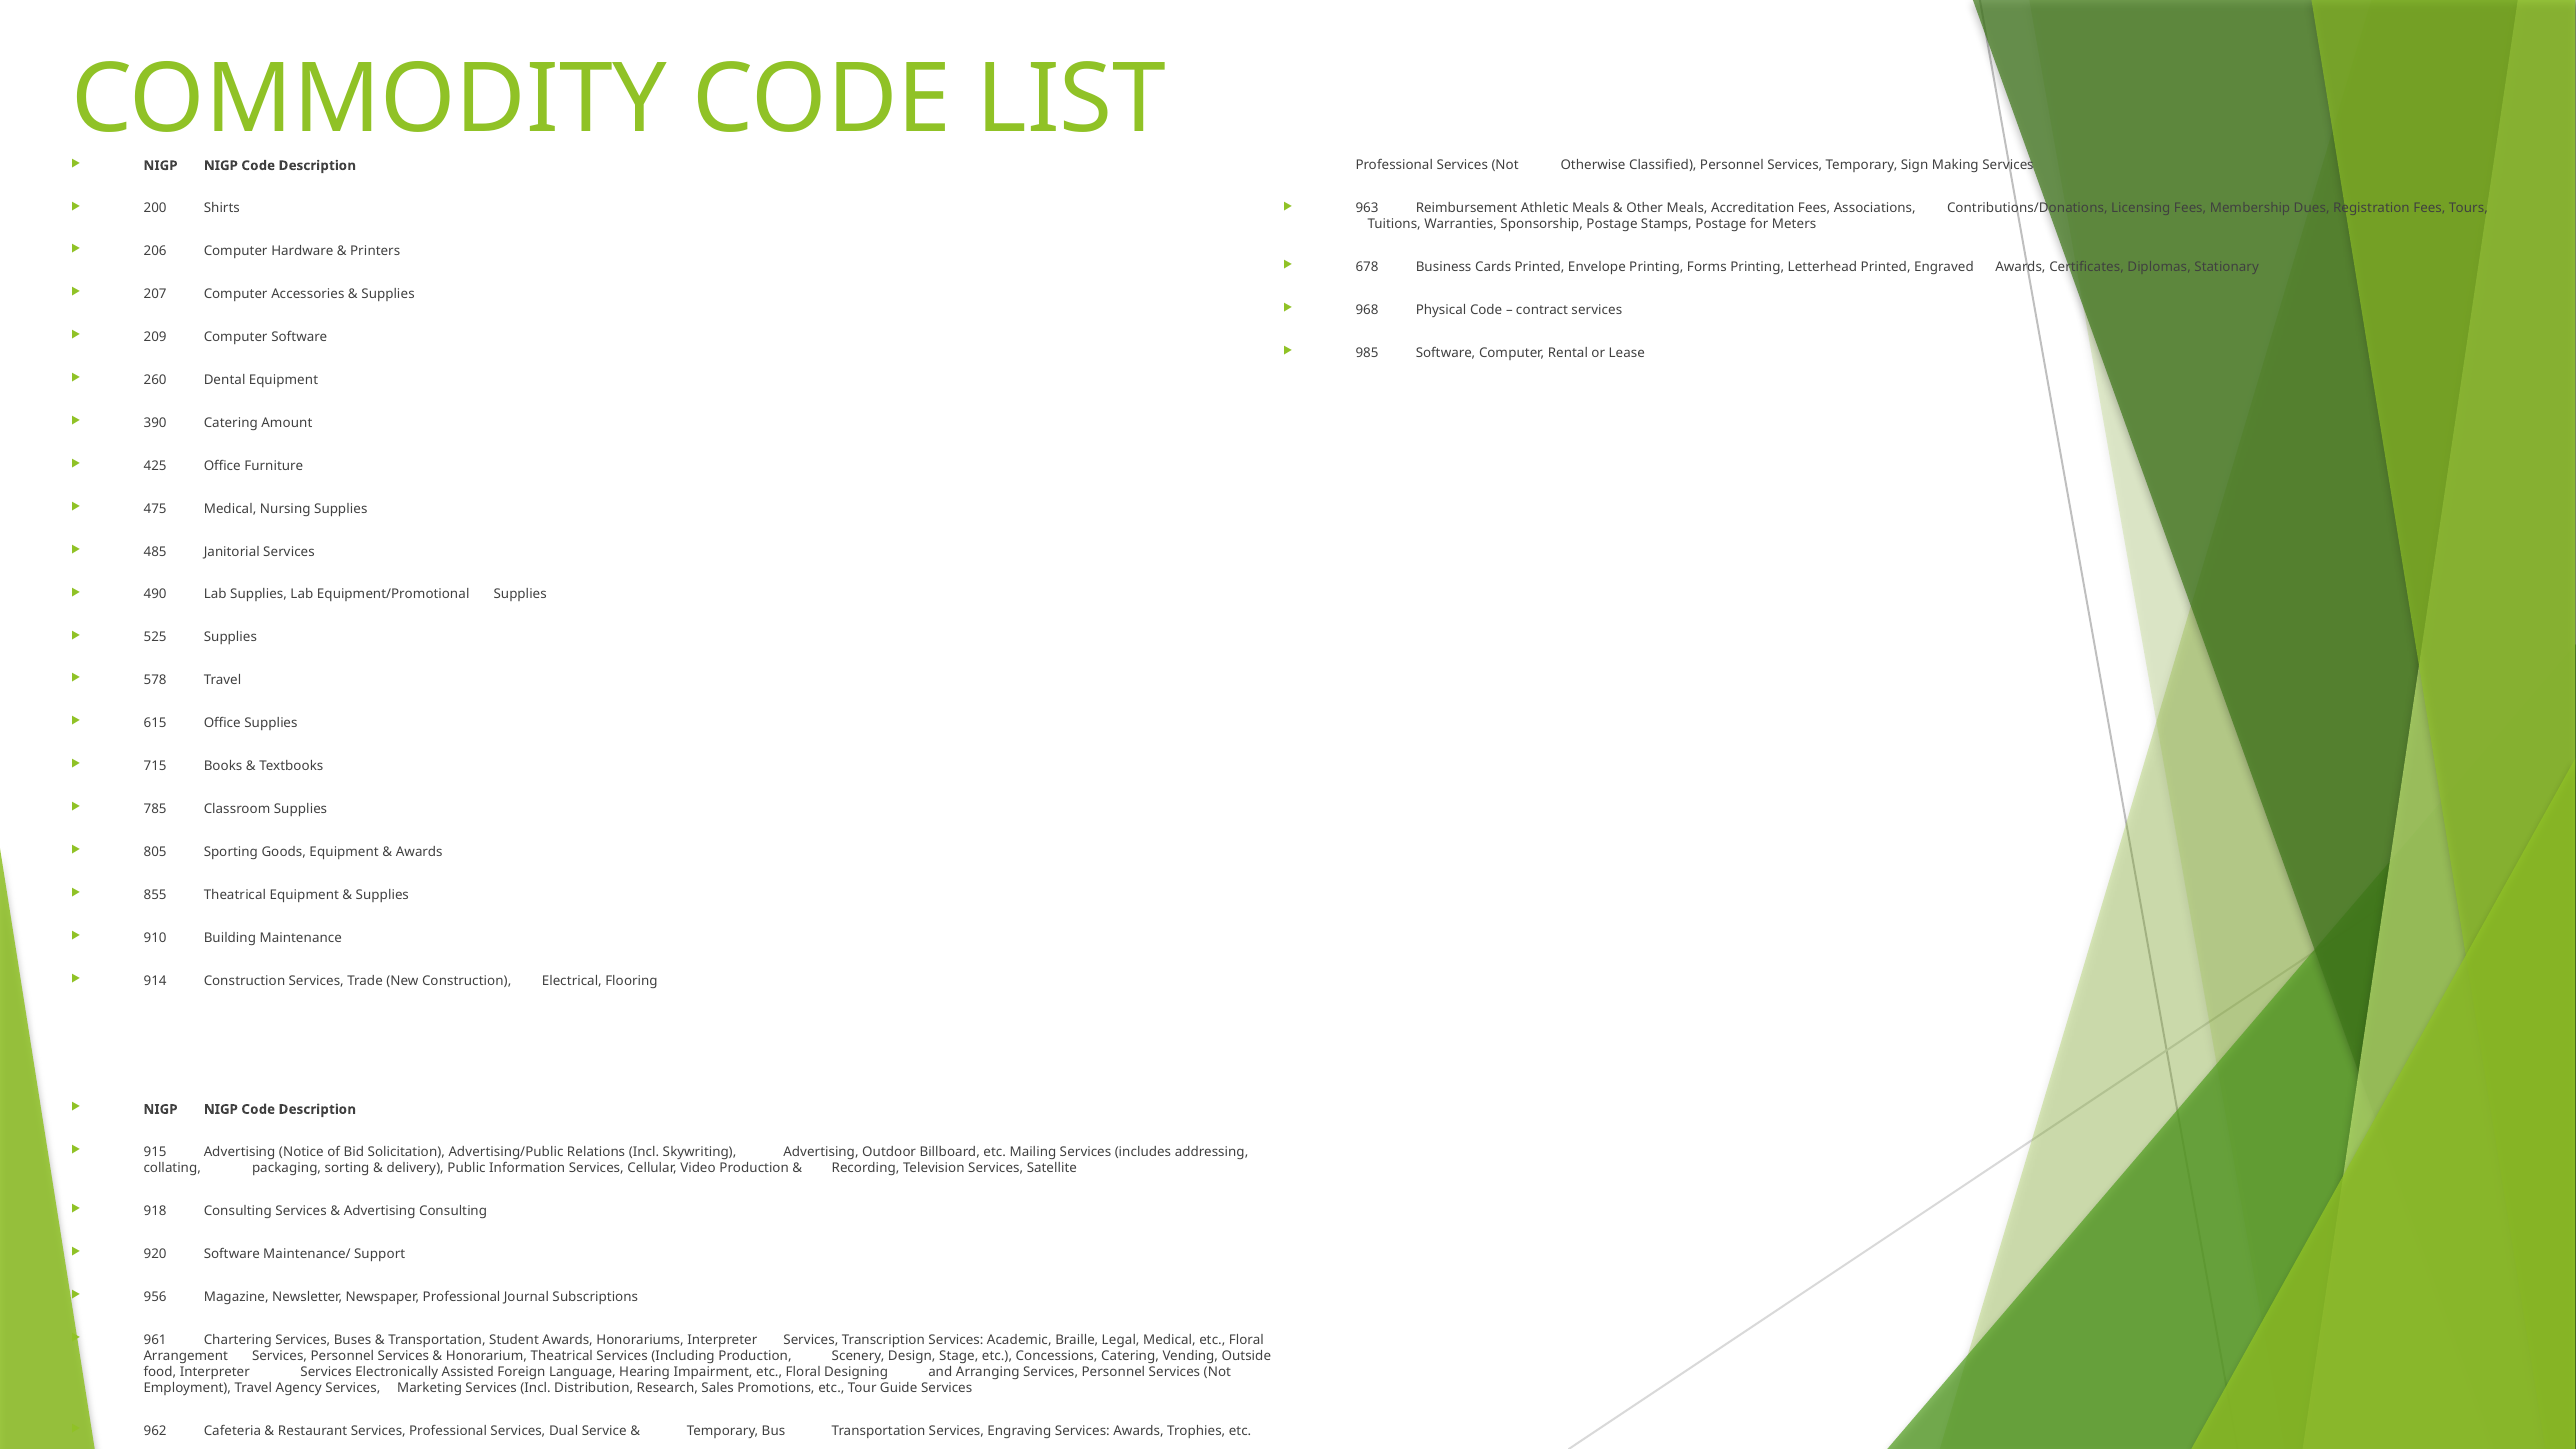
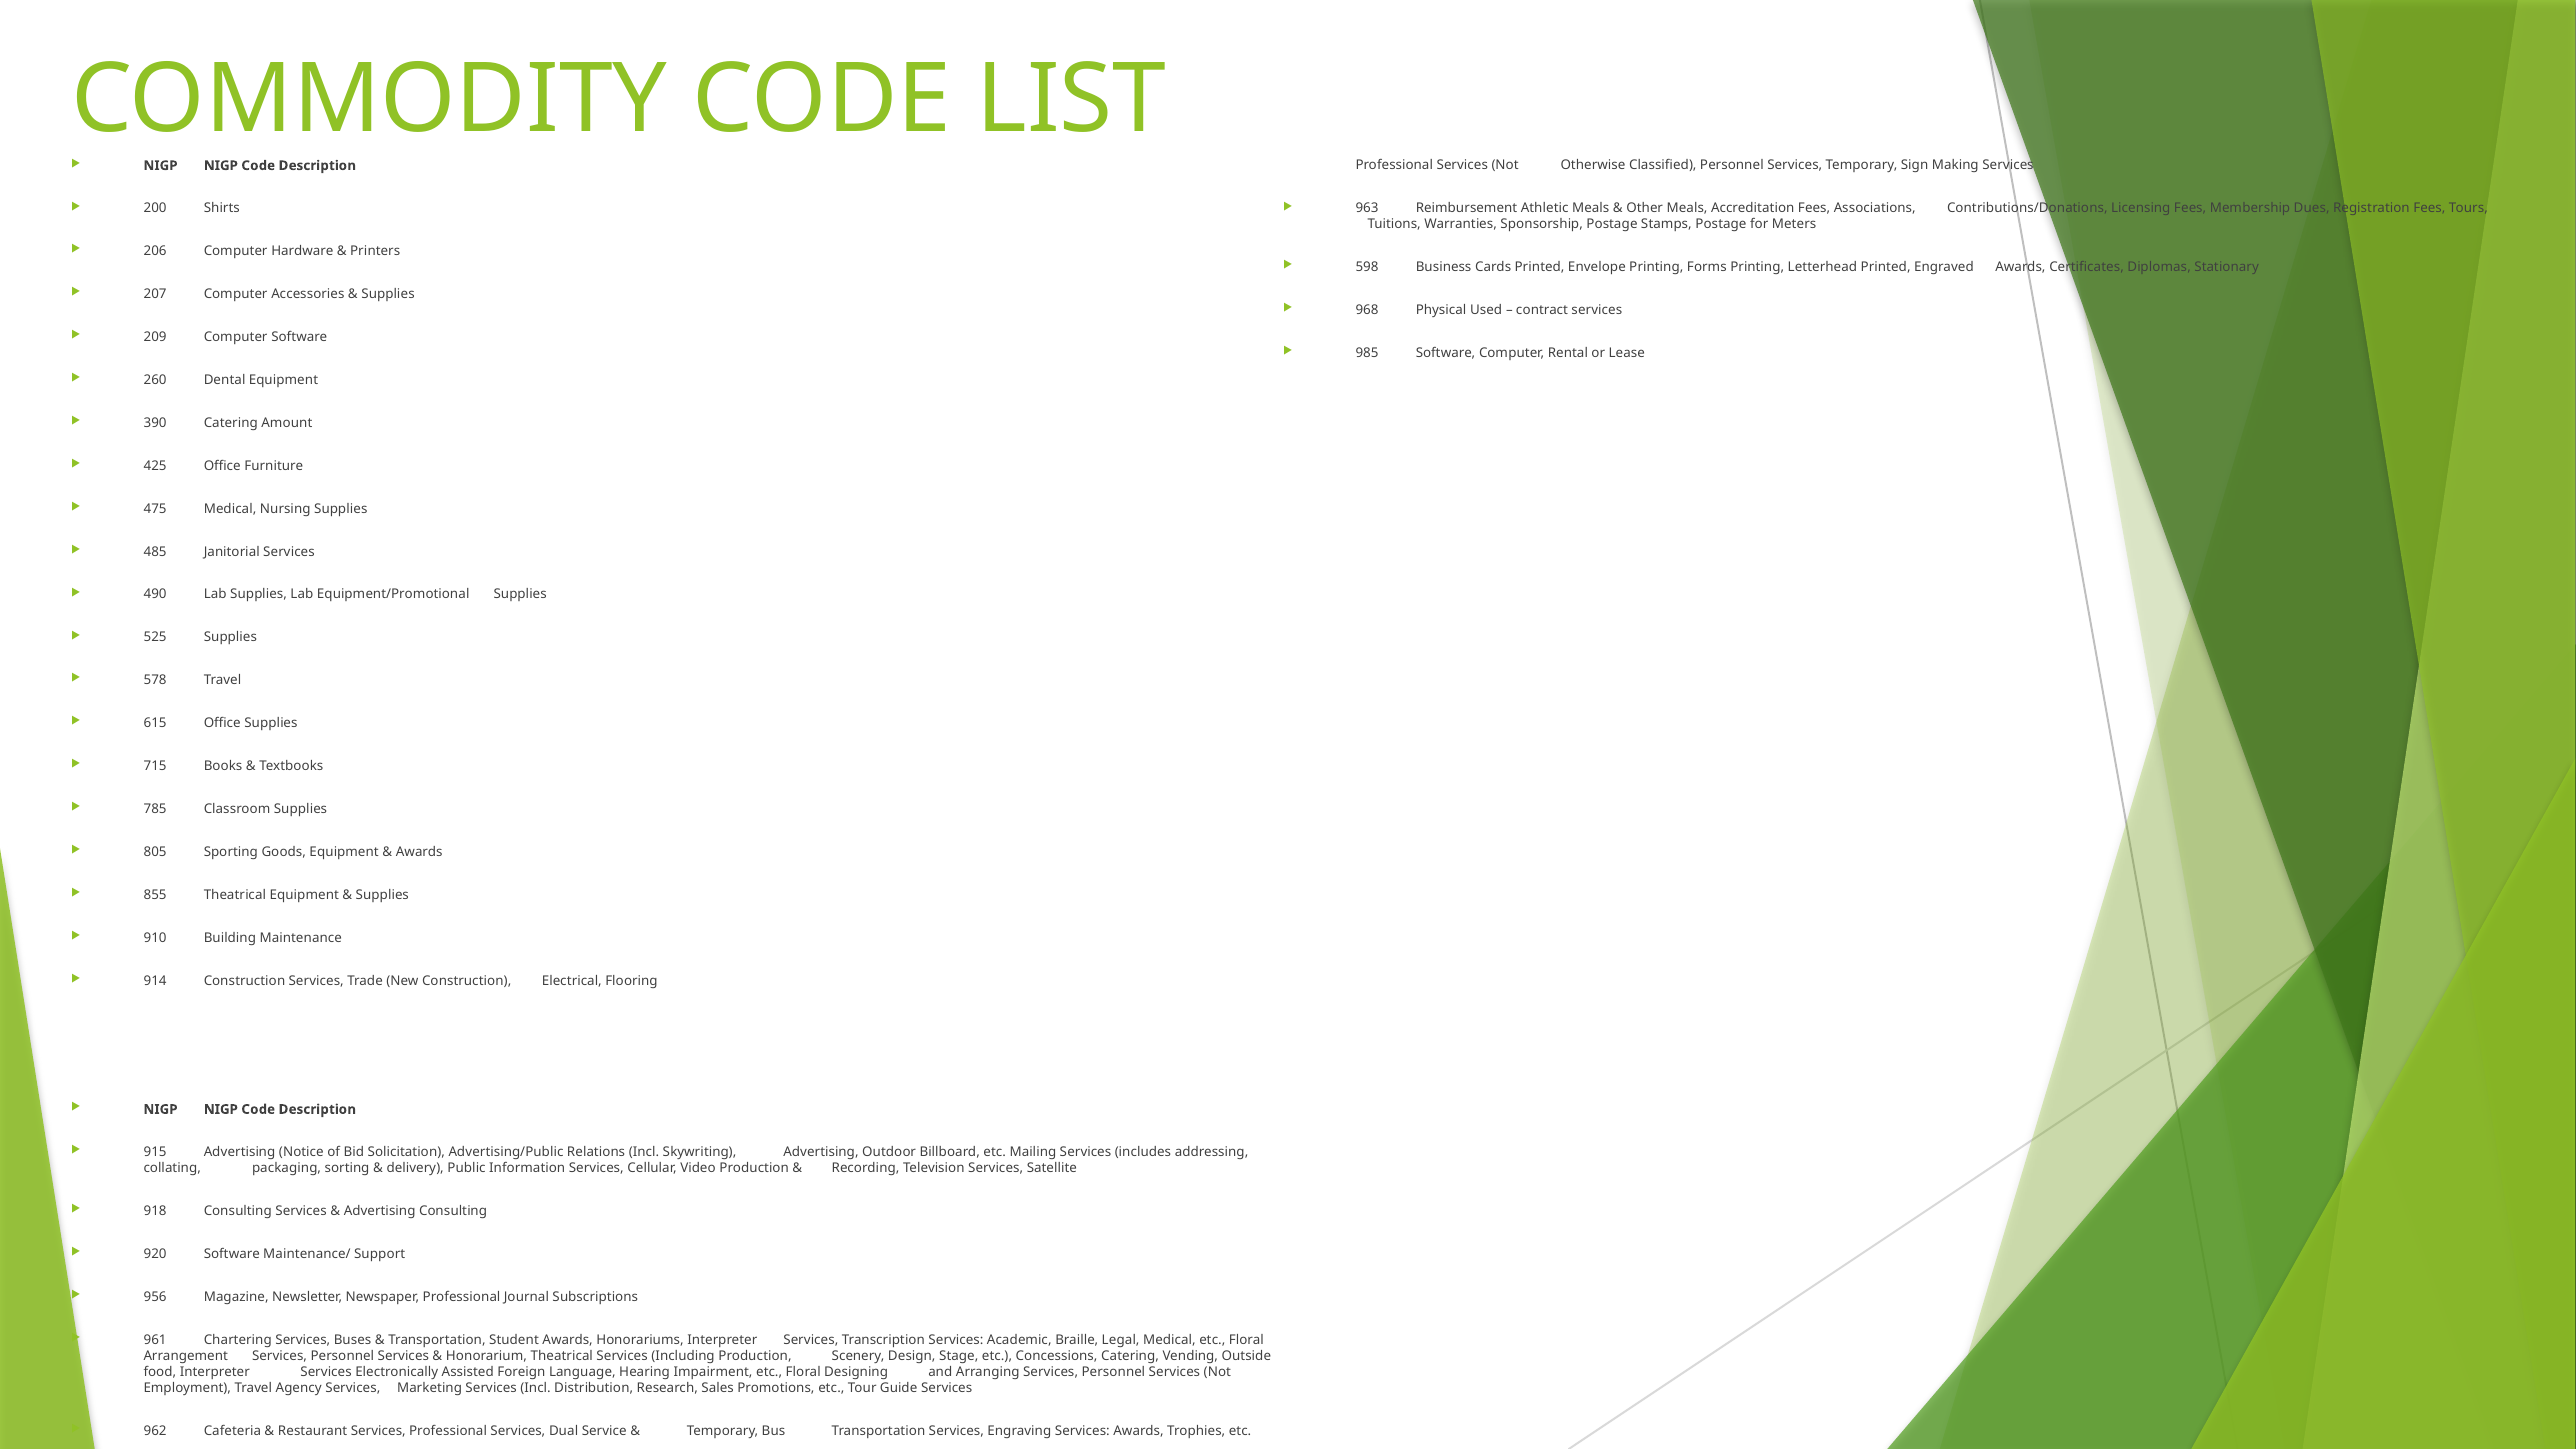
678: 678 -> 598
Physical Code: Code -> Used
